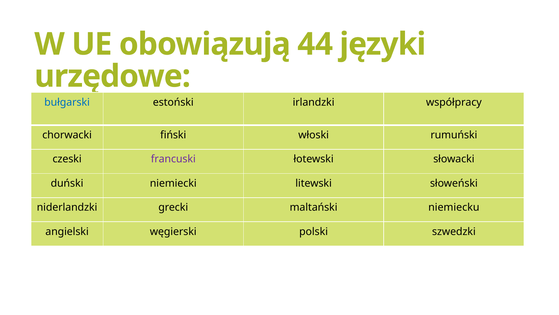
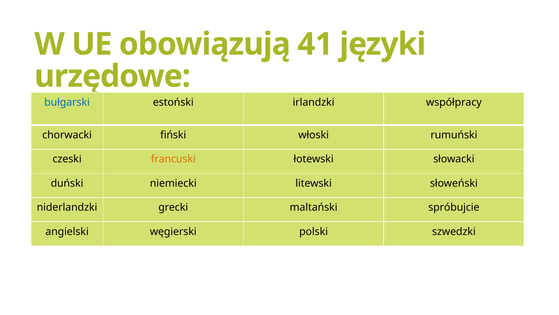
44: 44 -> 41
francuski colour: purple -> orange
niemiecku: niemiecku -> spróbujcie
